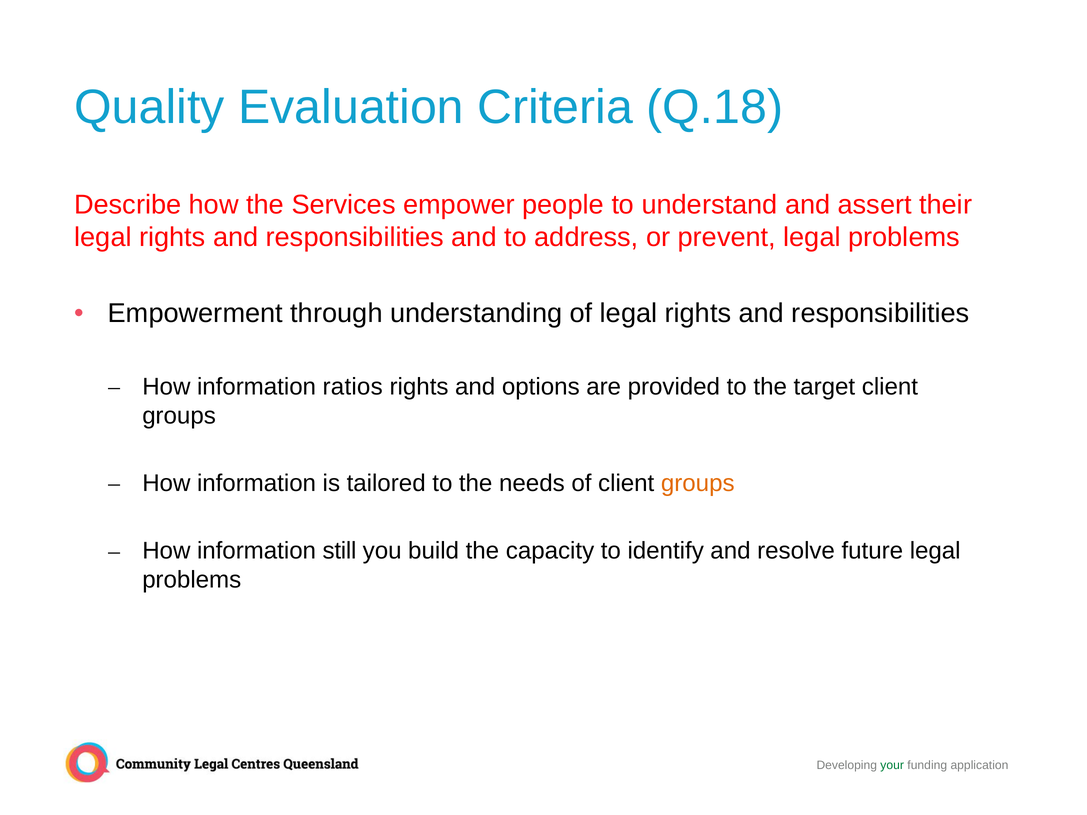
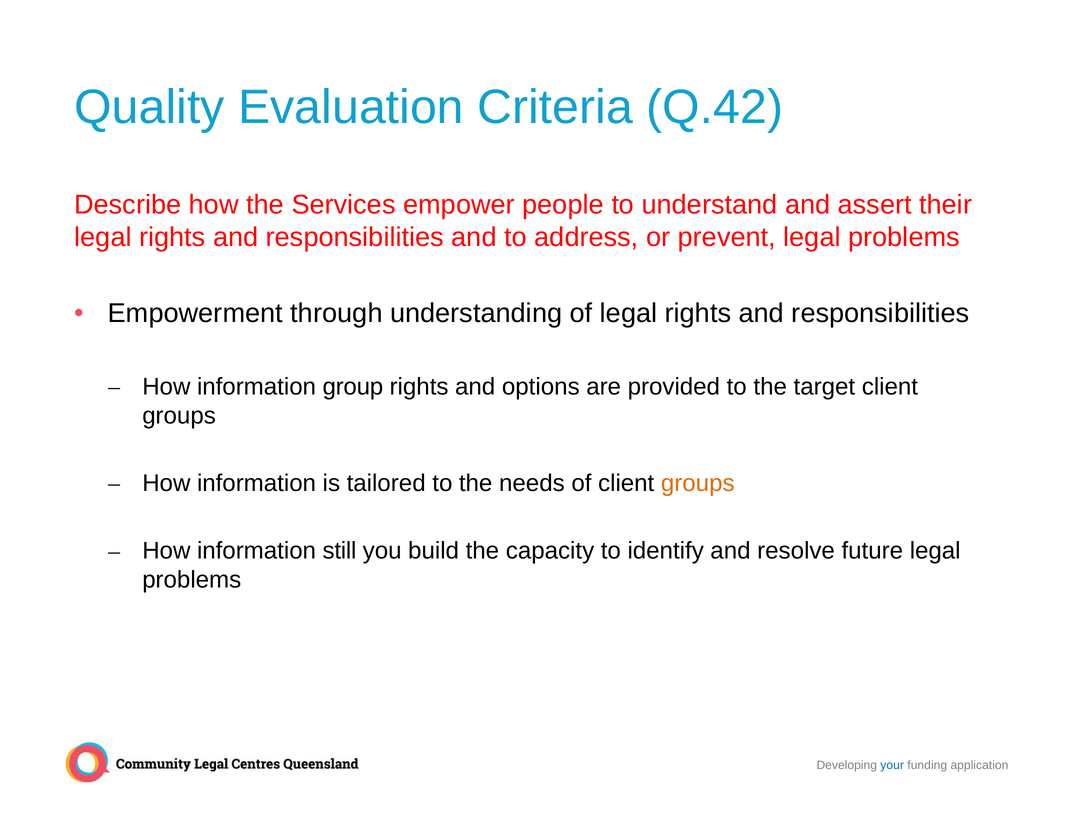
Q.18: Q.18 -> Q.42
ratios: ratios -> group
your colour: green -> blue
